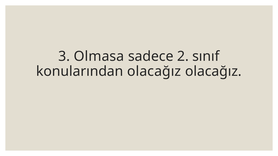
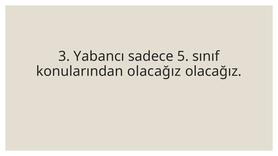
Olmasa: Olmasa -> Yabancı
2: 2 -> 5
